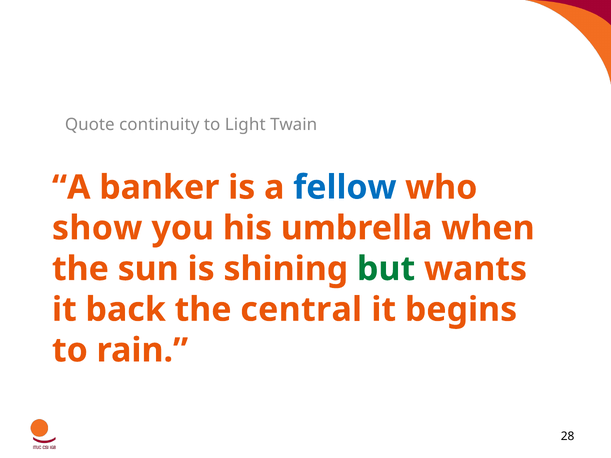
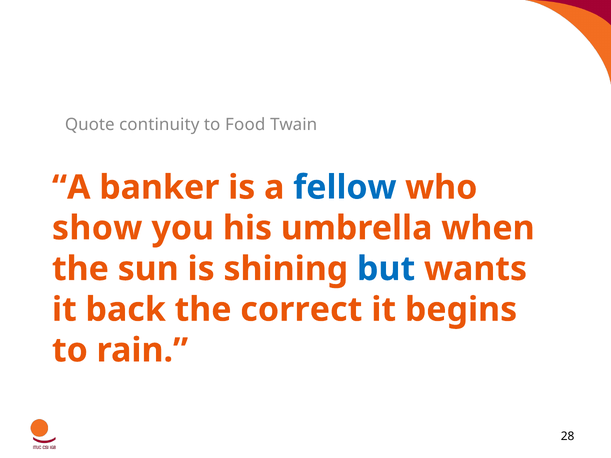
Light: Light -> Food
but colour: green -> blue
central: central -> correct
